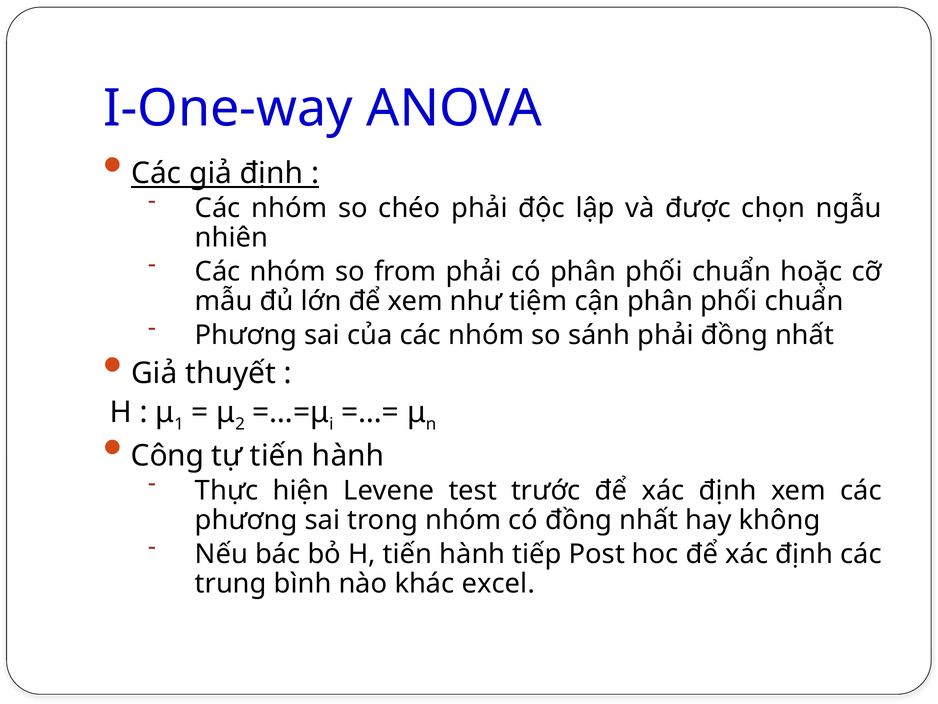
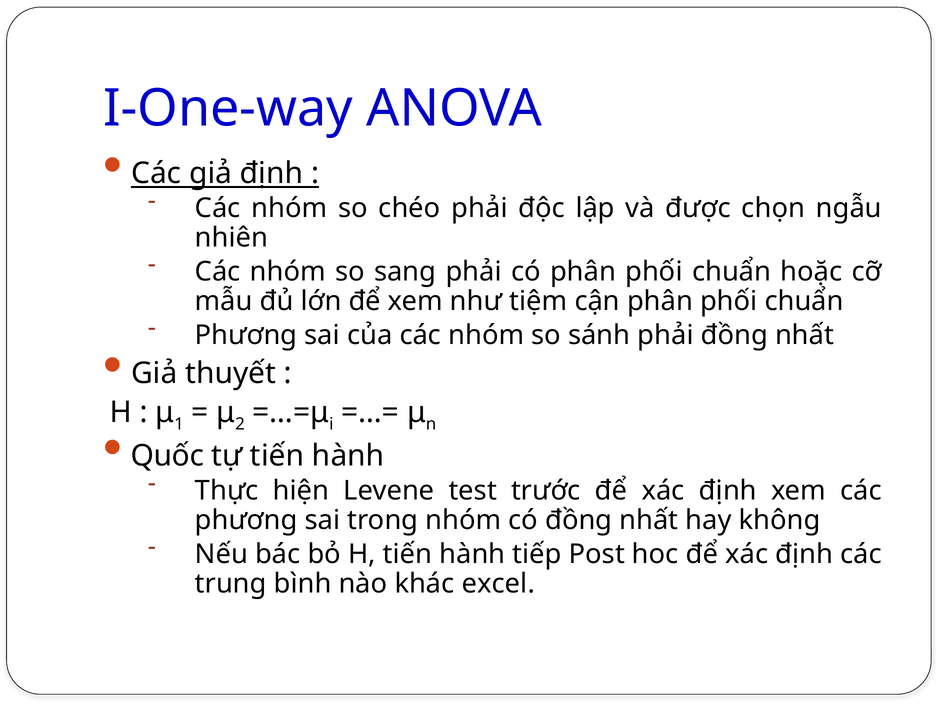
from: from -> sang
Công: Công -> Quốc
